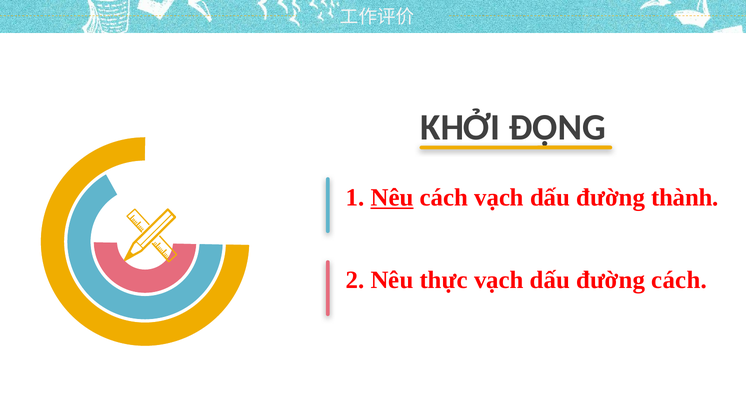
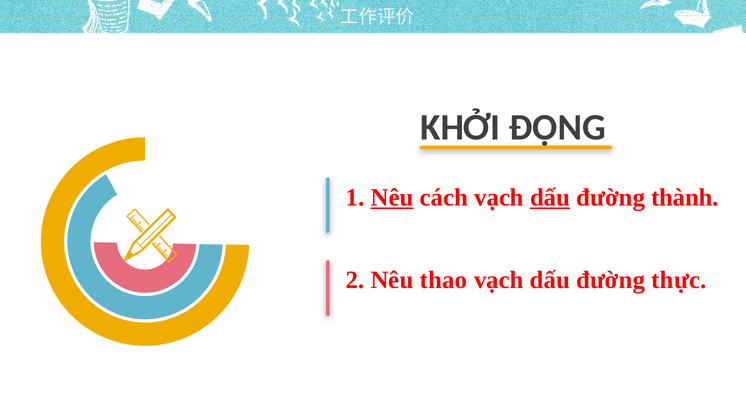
dấu at (550, 197) underline: none -> present
thực: thực -> thao
đường cách: cách -> thực
